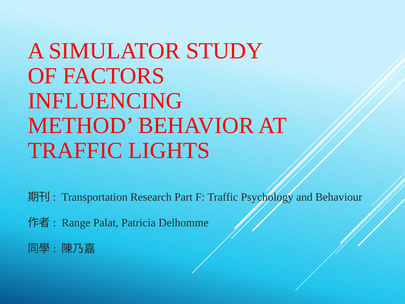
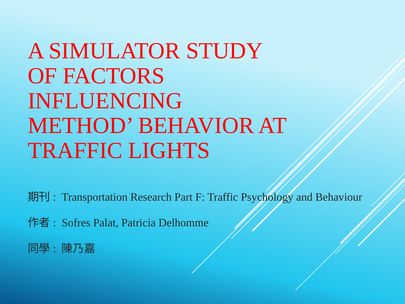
Range: Range -> Sofres
